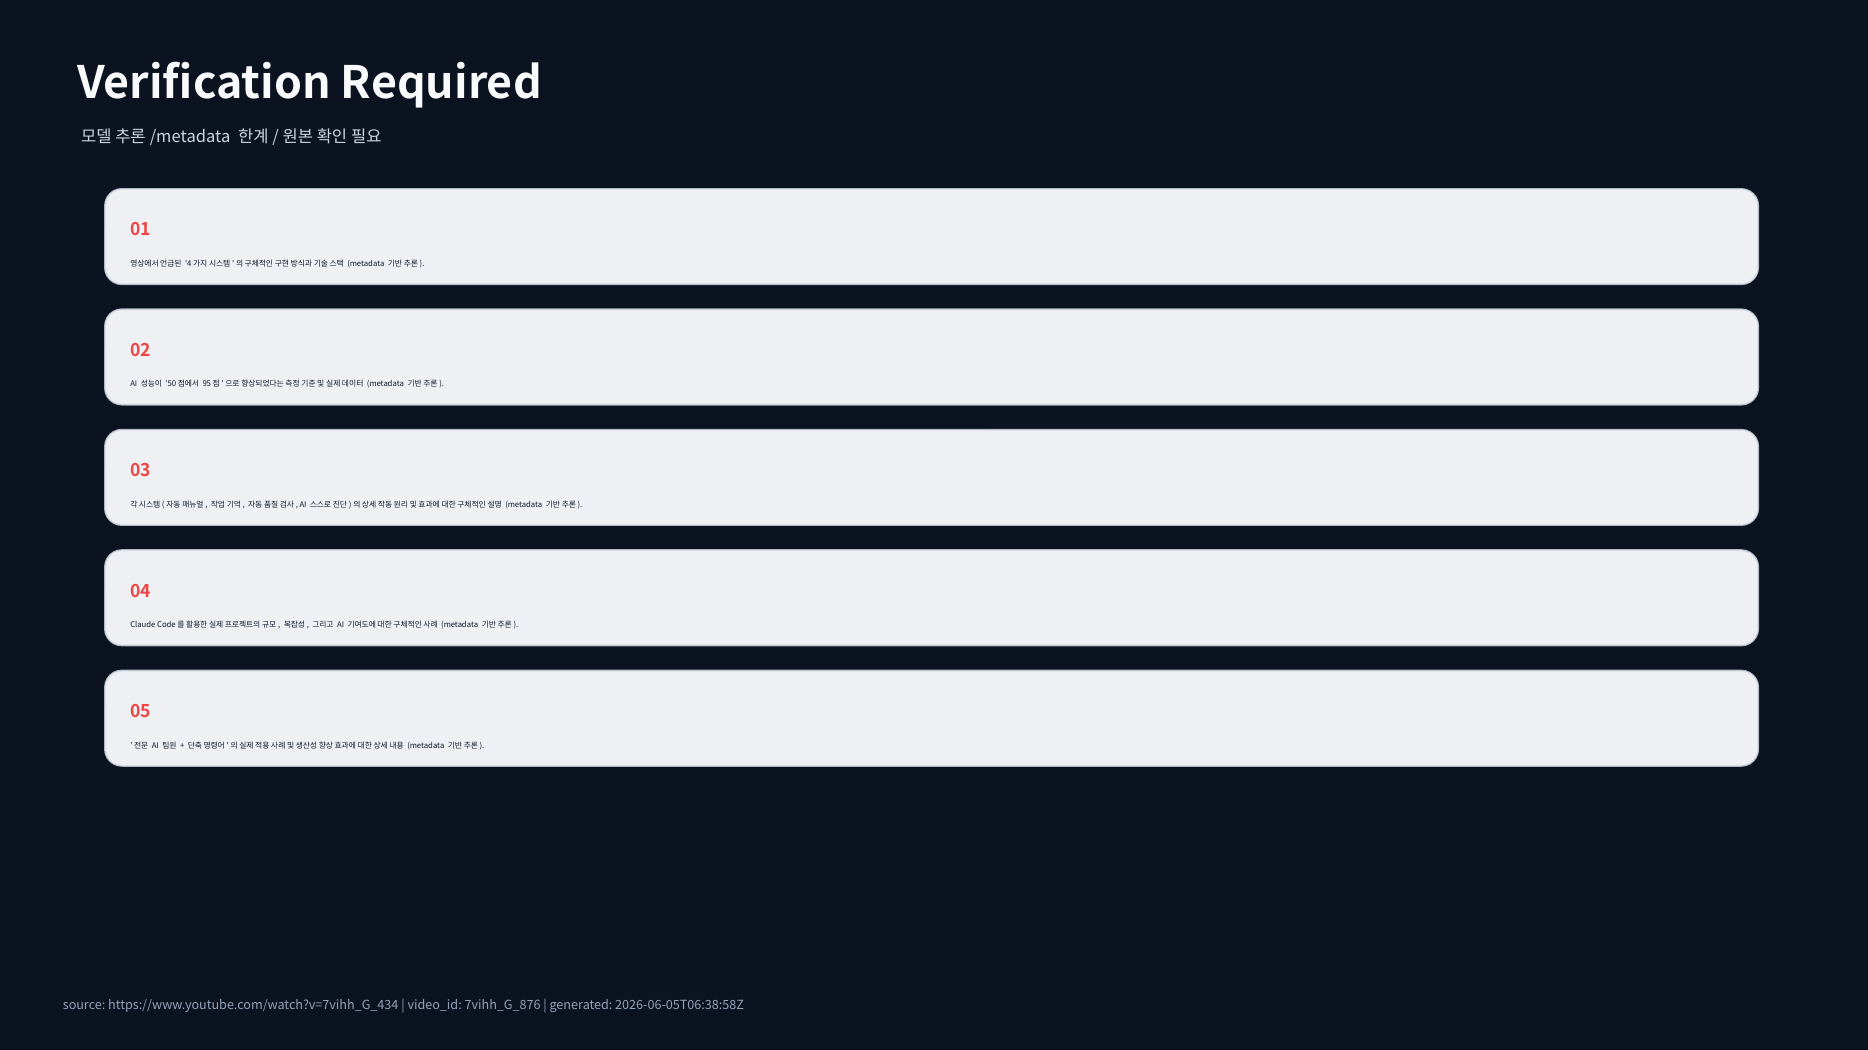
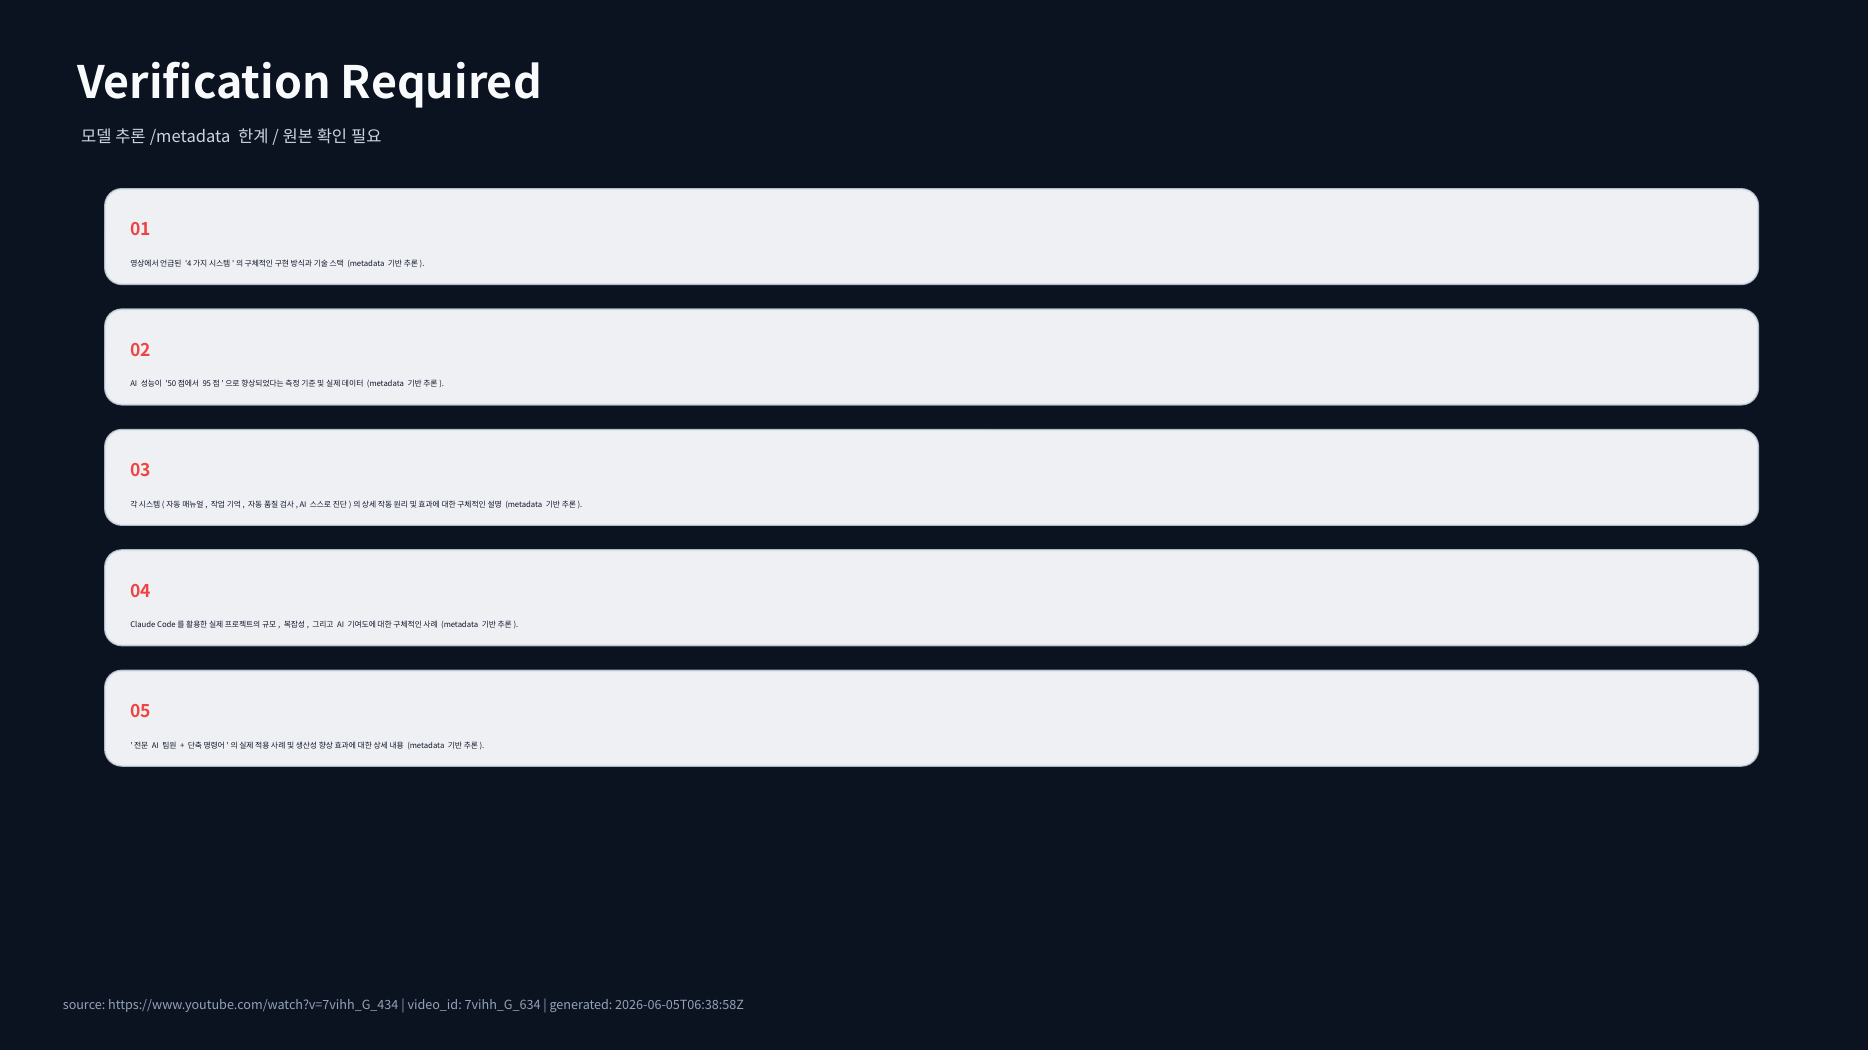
7vihh_G_876: 7vihh_G_876 -> 7vihh_G_634
